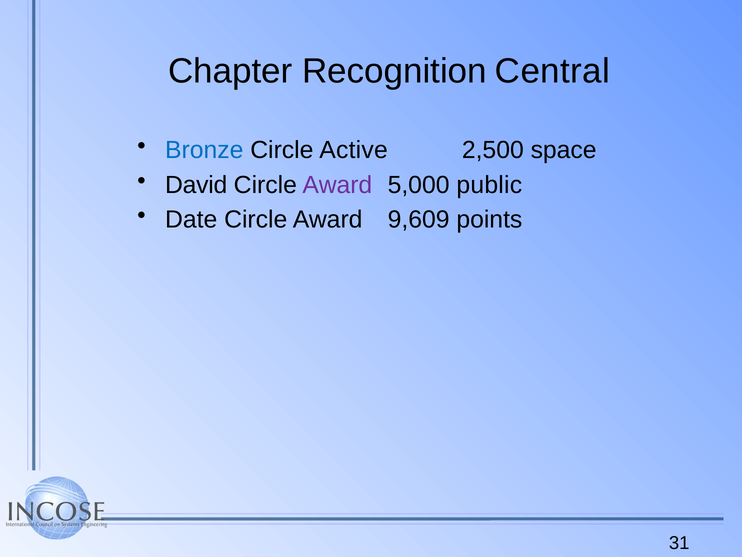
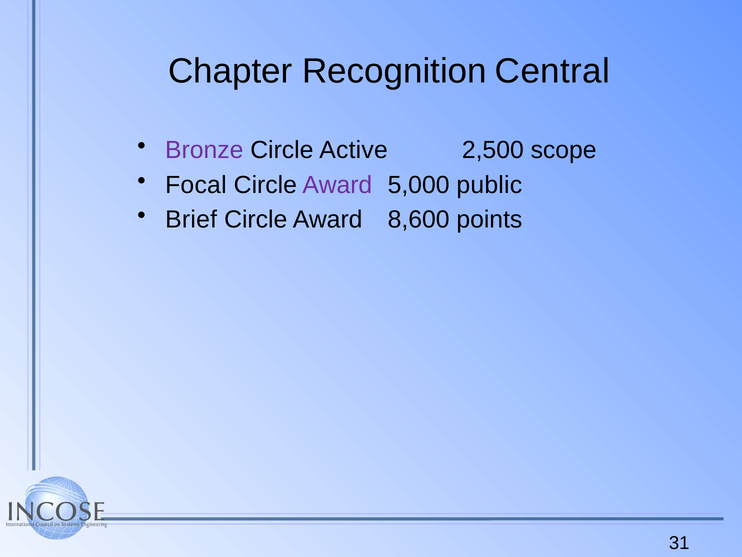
Bronze colour: blue -> purple
space: space -> scope
David: David -> Focal
Date: Date -> Brief
9,609: 9,609 -> 8,600
